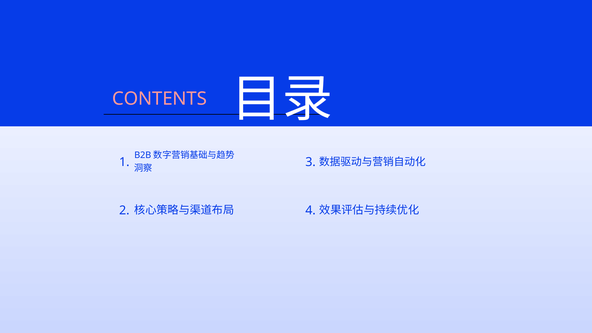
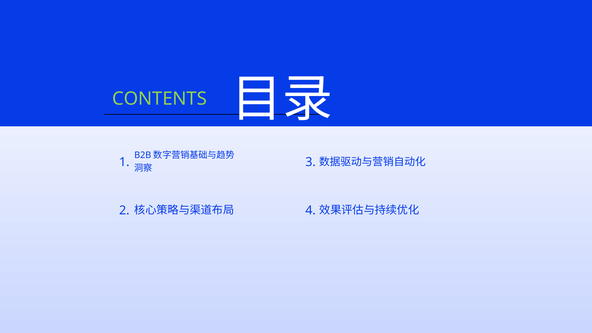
CONTENTS colour: pink -> light green
